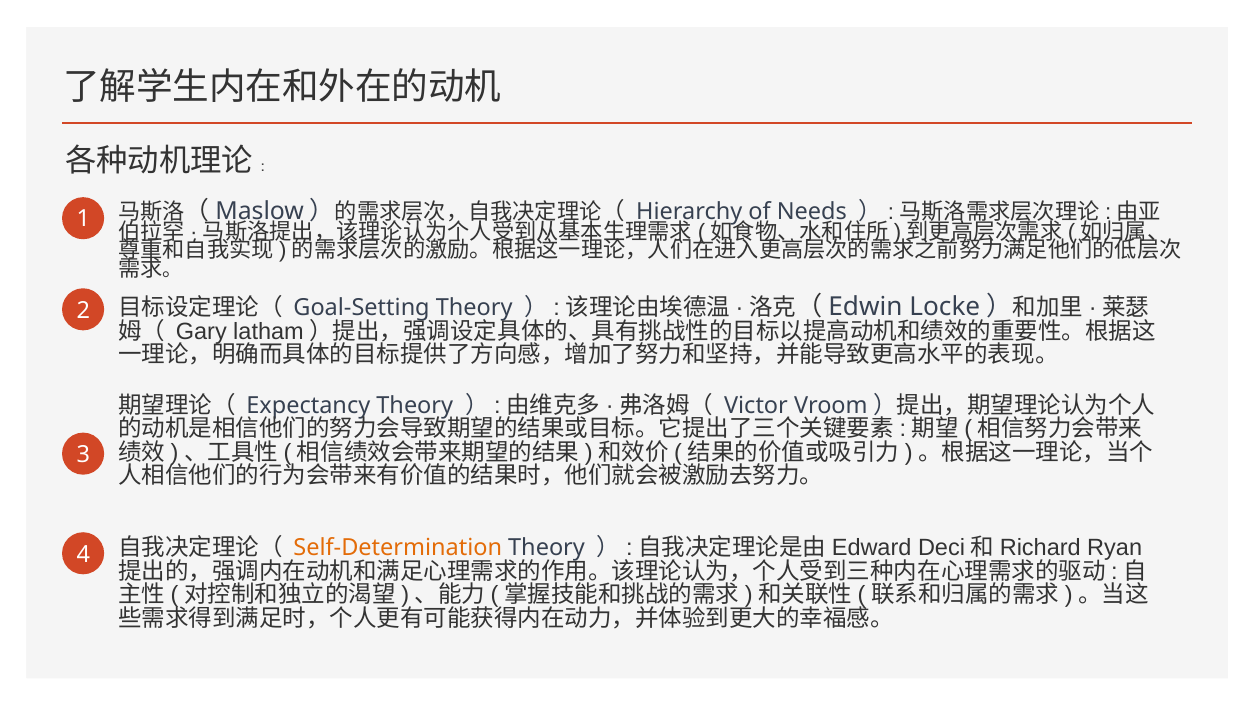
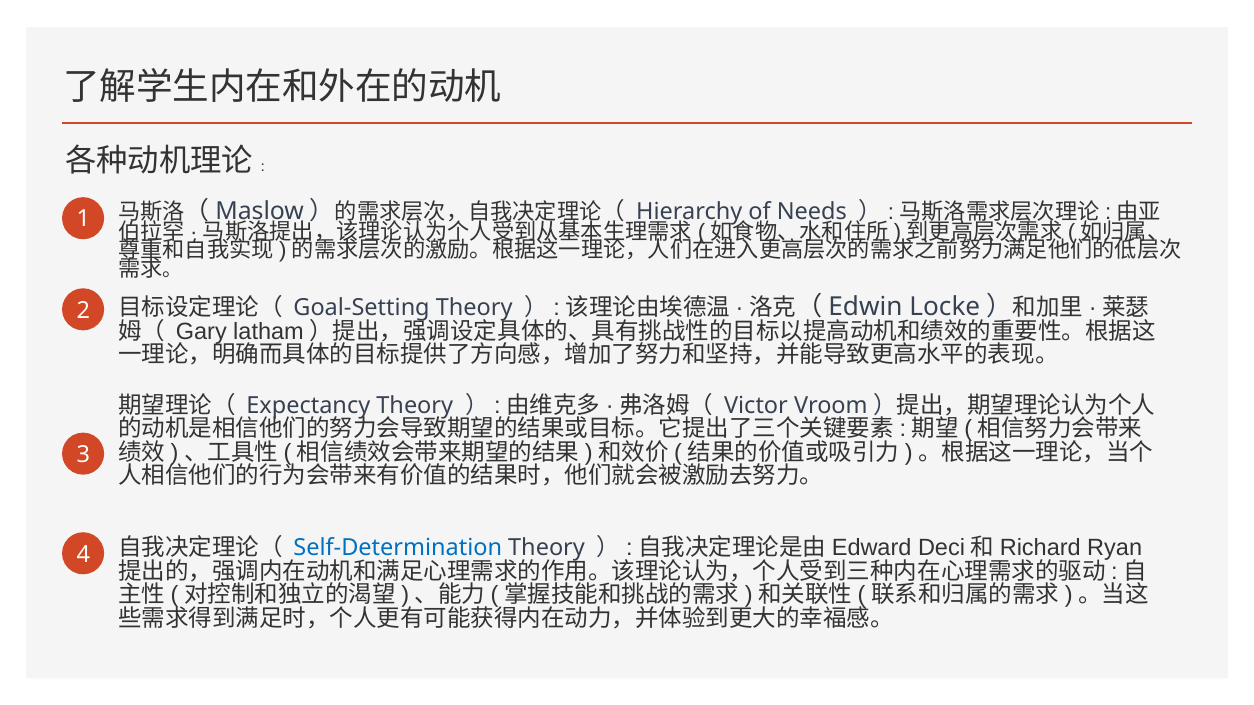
Self-Determination colour: orange -> blue
